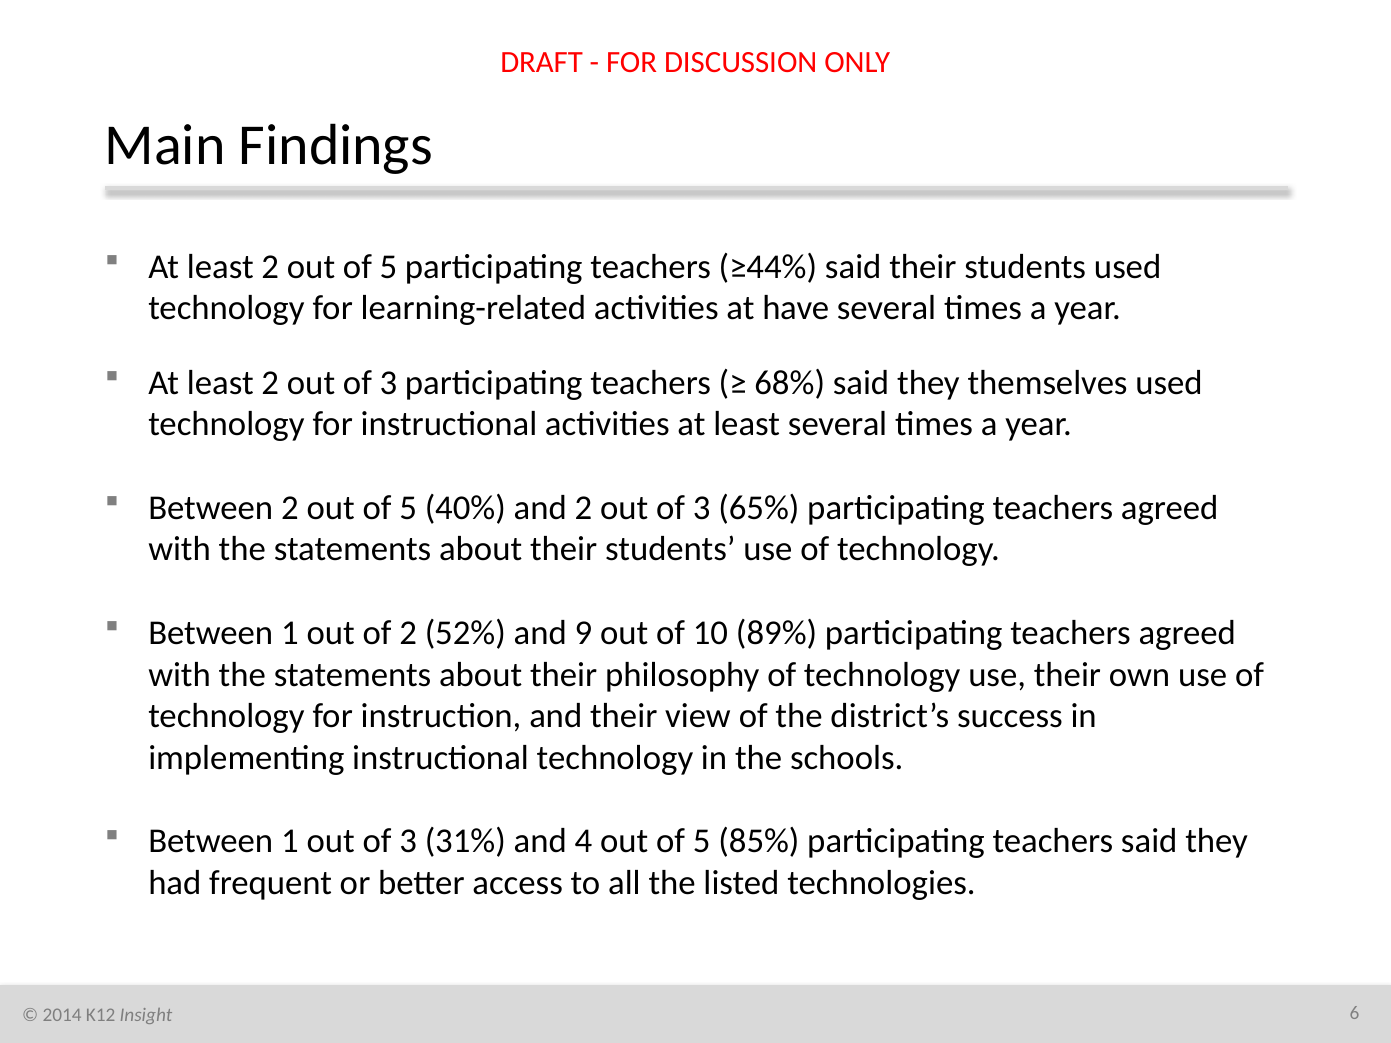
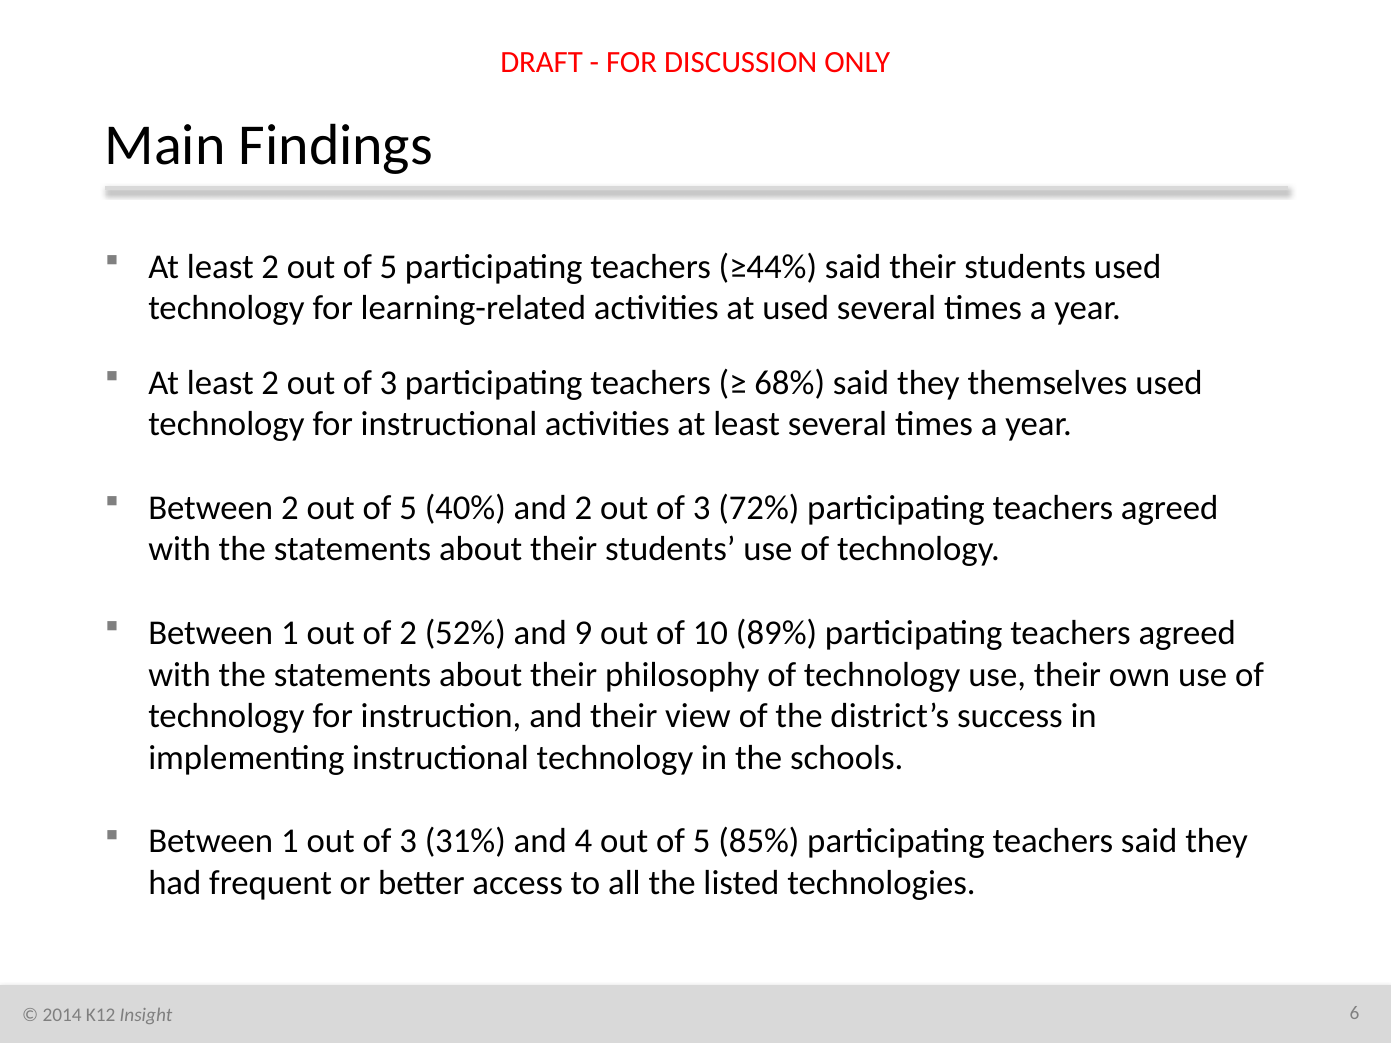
at have: have -> used
65%: 65% -> 72%
